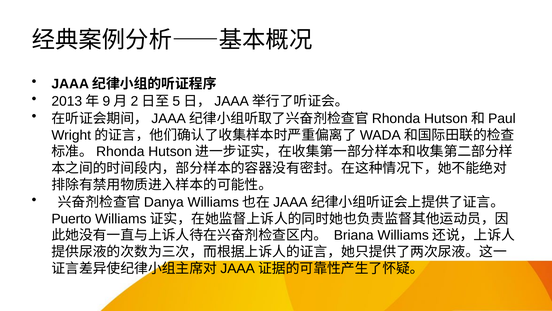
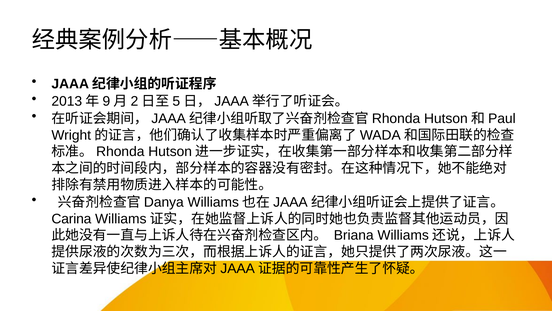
Puerto: Puerto -> Carina
